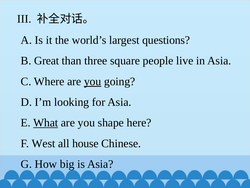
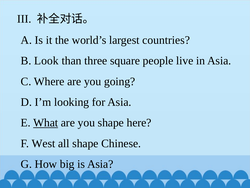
questions: questions -> countries
Great: Great -> Look
you at (93, 81) underline: present -> none
all house: house -> shape
